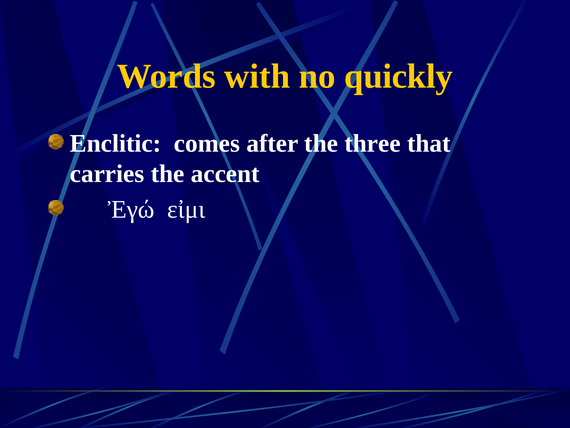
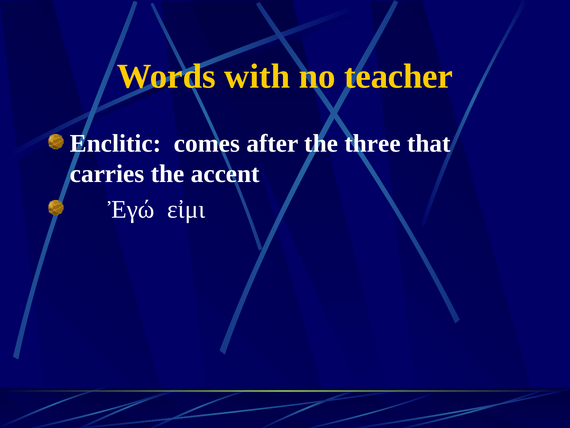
quickly: quickly -> teacher
